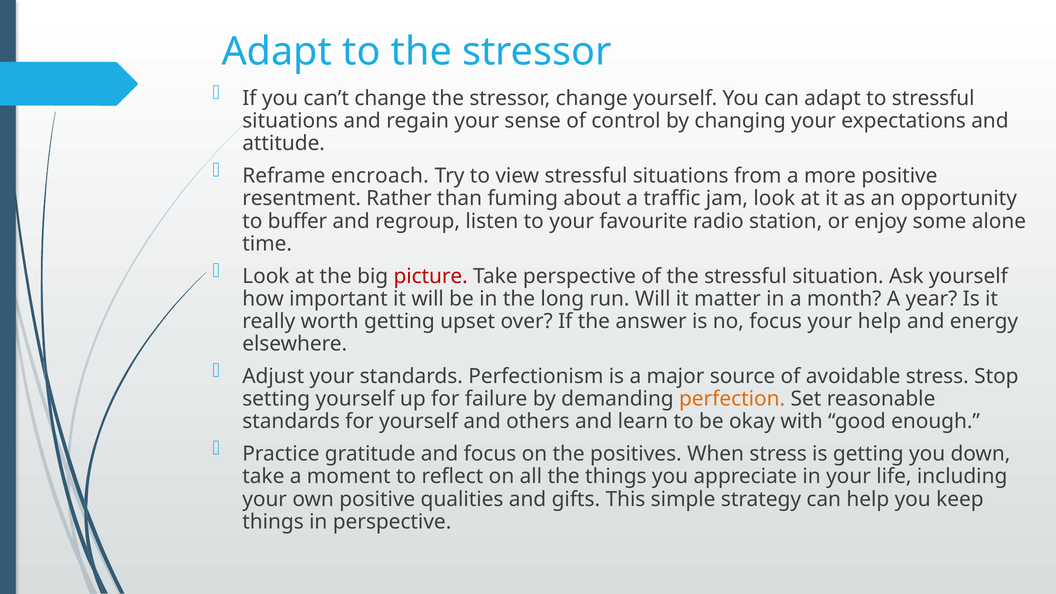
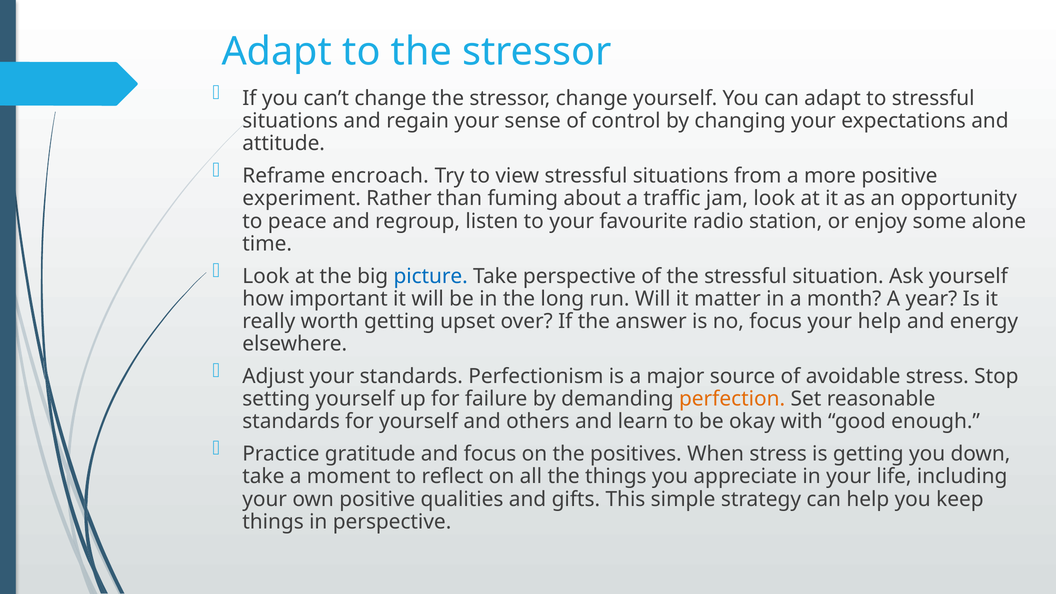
resentment: resentment -> experiment
buffer: buffer -> peace
picture colour: red -> blue
